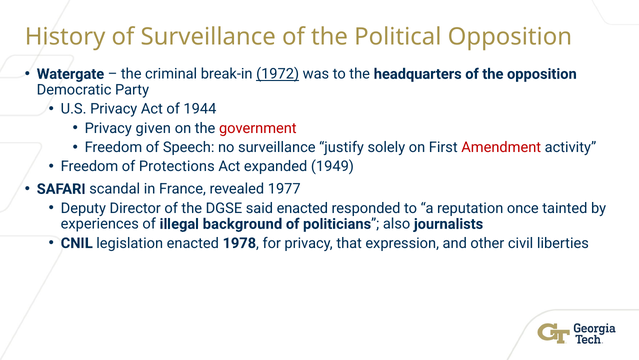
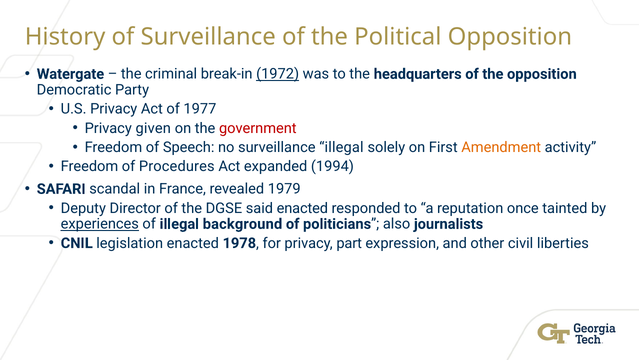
1944: 1944 -> 1977
surveillance justify: justify -> illegal
Amendment colour: red -> orange
Protections: Protections -> Procedures
1949: 1949 -> 1994
1977: 1977 -> 1979
experiences underline: none -> present
that: that -> part
